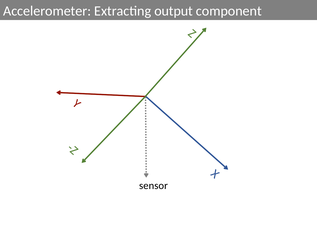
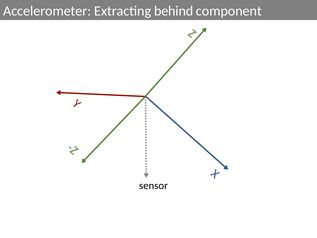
output: output -> behind
